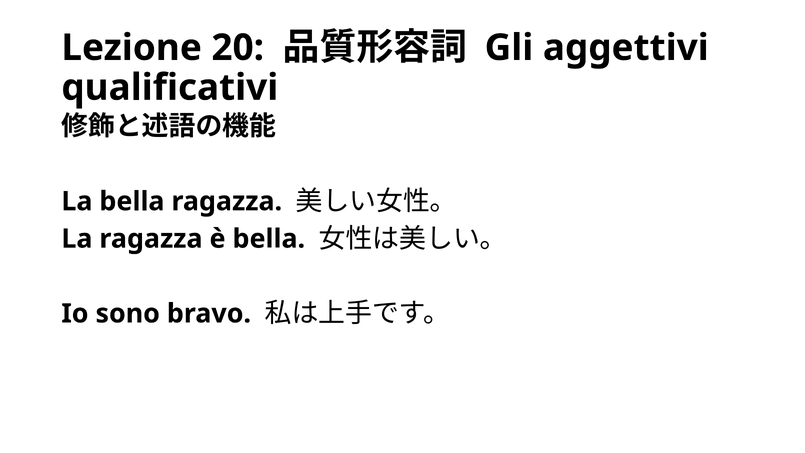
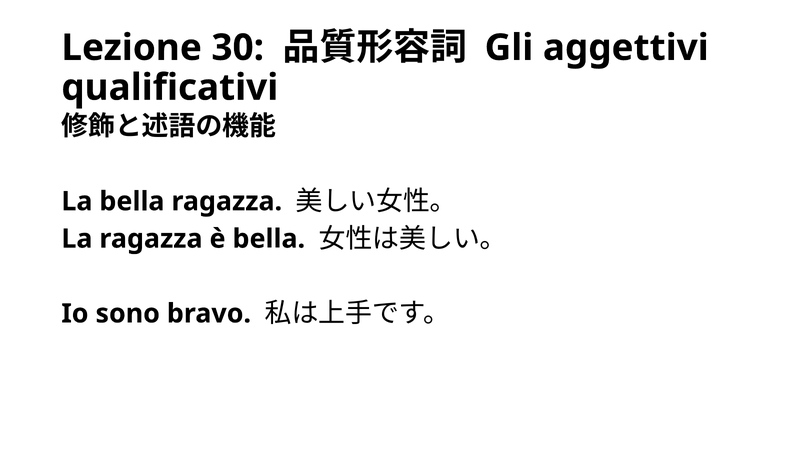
20: 20 -> 30
